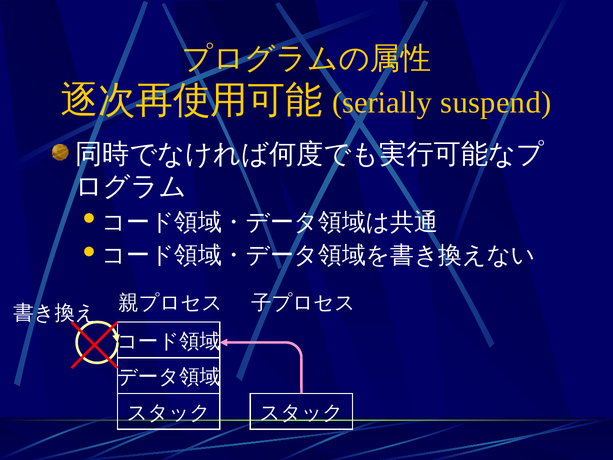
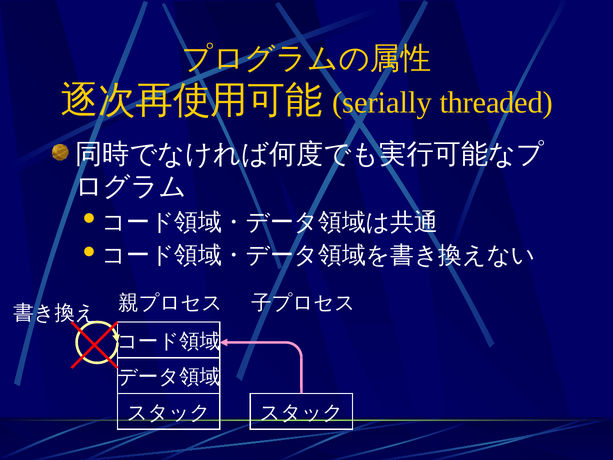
suspend: suspend -> threaded
